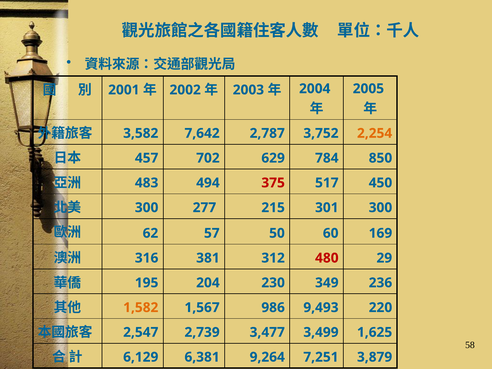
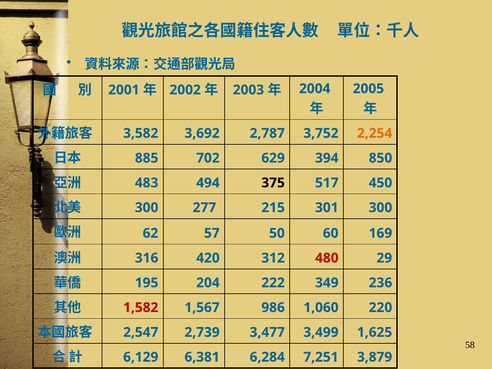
7,642: 7,642 -> 3,692
457: 457 -> 885
784: 784 -> 394
375 colour: red -> black
381: 381 -> 420
230: 230 -> 222
1,582 colour: orange -> red
9,493: 9,493 -> 1,060
9,264: 9,264 -> 6,284
